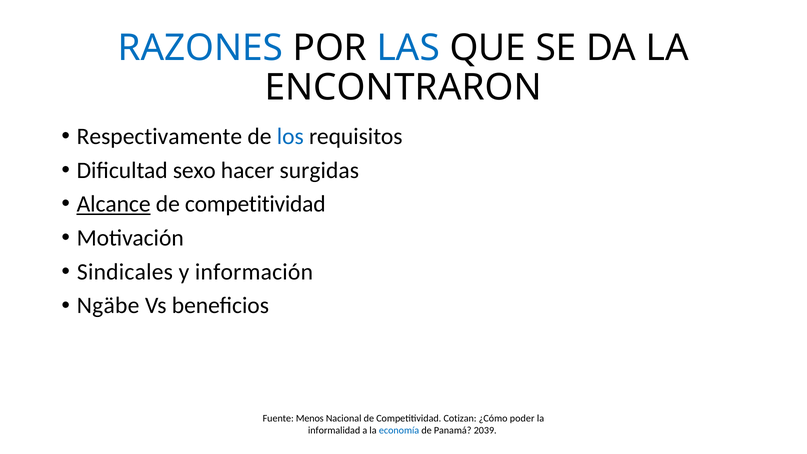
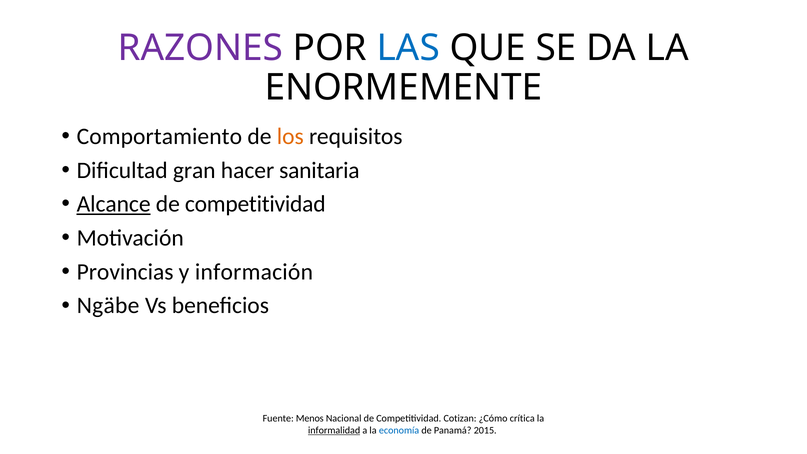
RAZONES colour: blue -> purple
ENCONTRARON: ENCONTRARON -> ENORMEMENTE
Respectivamente: Respectivamente -> Comportamiento
los colour: blue -> orange
sexo: sexo -> gran
surgidas: surgidas -> sanitaria
Sindicales: Sindicales -> Provincias
poder: poder -> crítica
informalidad underline: none -> present
2039: 2039 -> 2015
